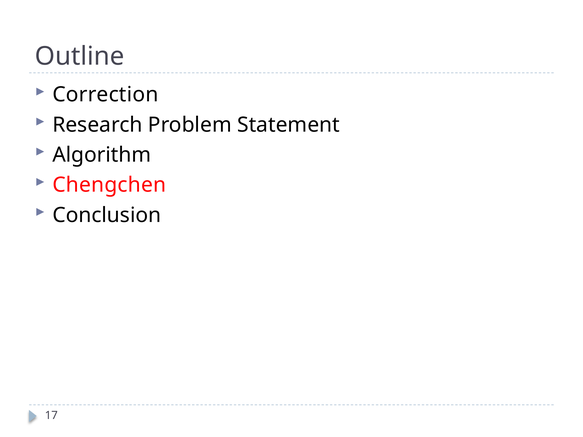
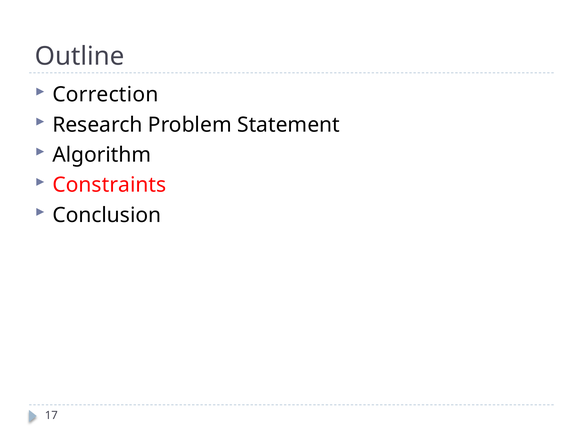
Chengchen: Chengchen -> Constraints
